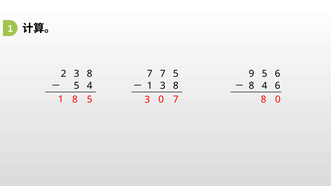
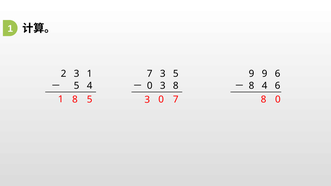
2 3 8: 8 -> 1
7 7: 7 -> 3
9 5: 5 -> 9
1 at (150, 86): 1 -> 0
